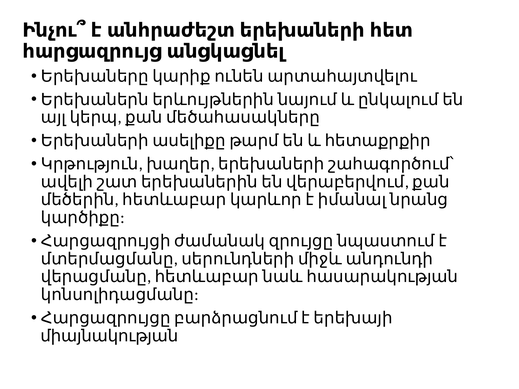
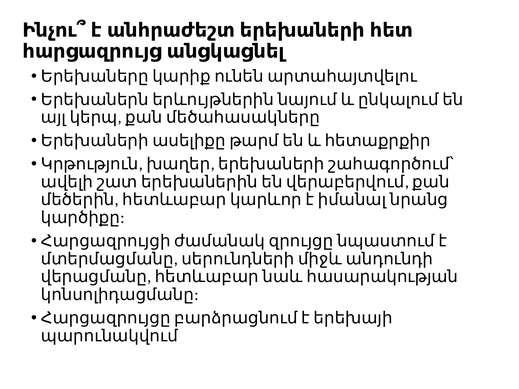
միայնակության: միայնակության -> պարունակվում
